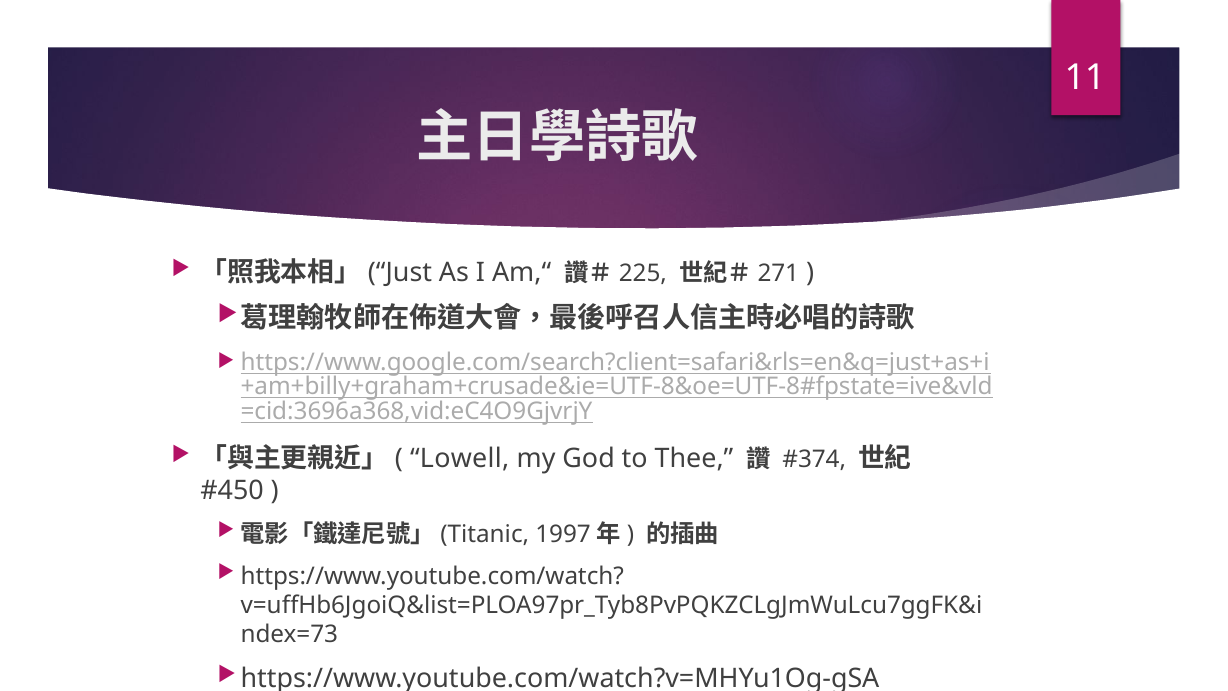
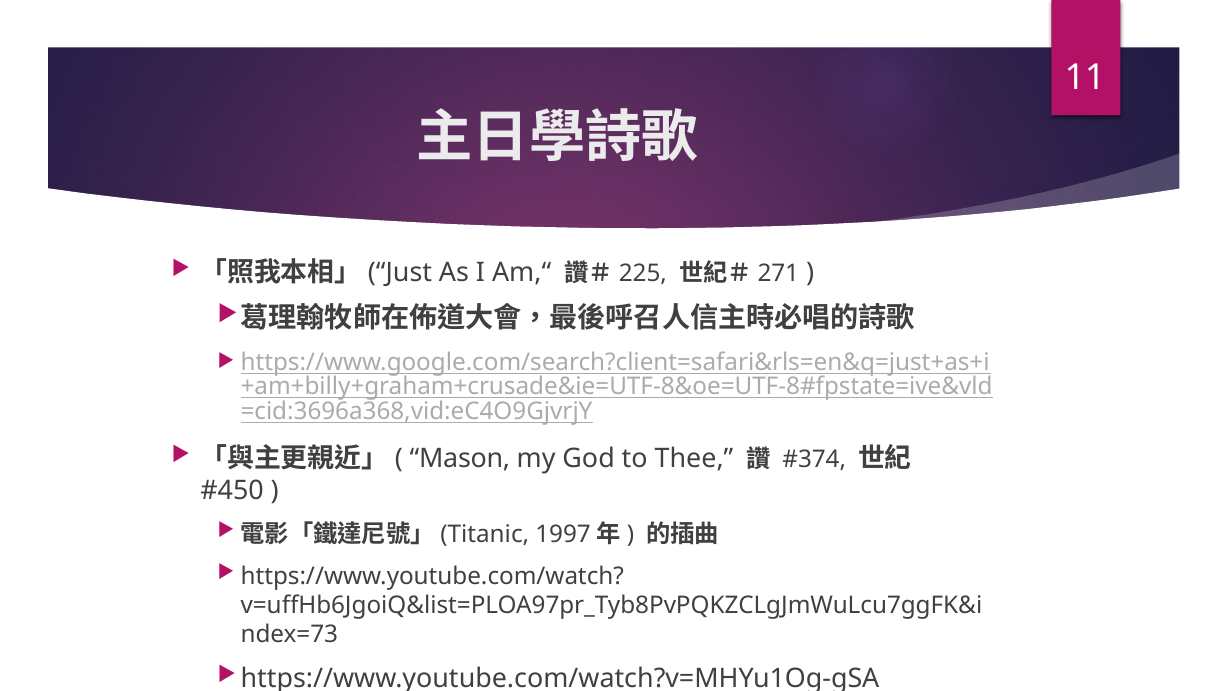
Lowell: Lowell -> Mason
